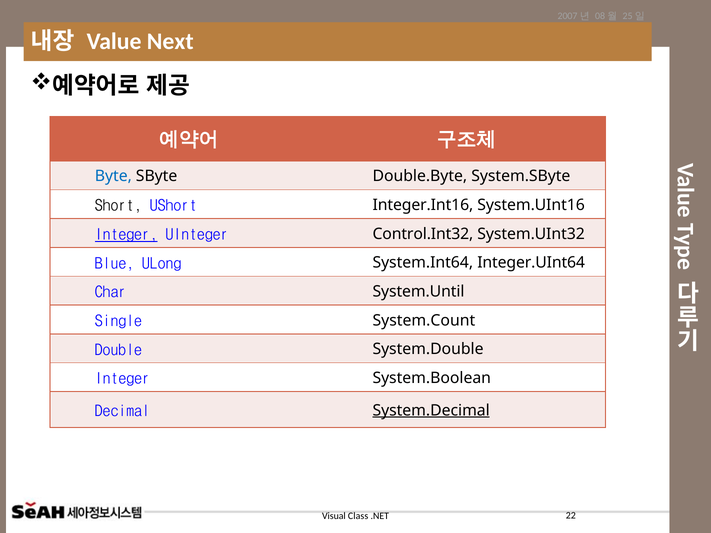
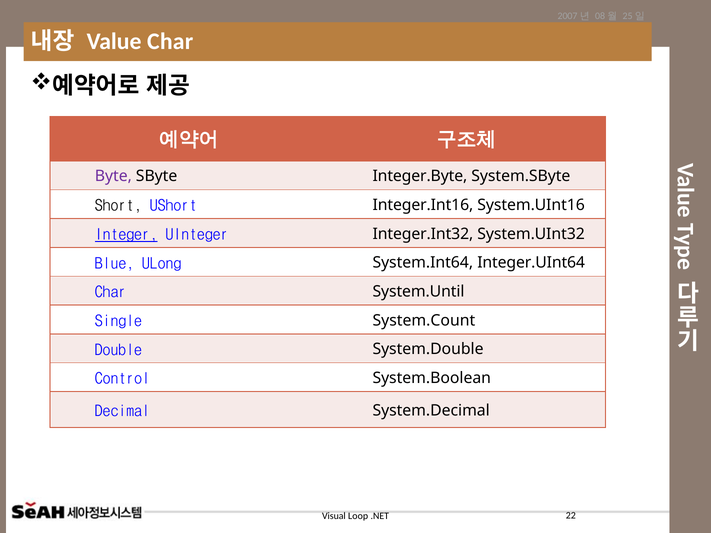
Value Next: Next -> Char
Byte colour: blue -> purple
Double.Byte: Double.Byte -> Integer.Byte
Control.Int32: Control.Int32 -> Integer.Int32
Integer at (122, 379): Integer -> Control
System.Decimal underline: present -> none
Class: Class -> Loop
